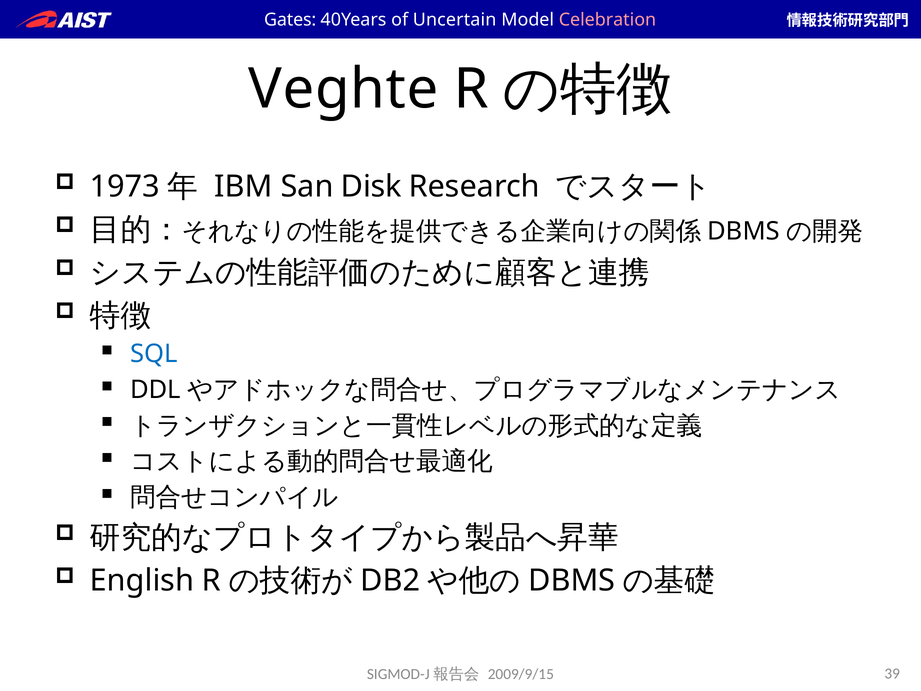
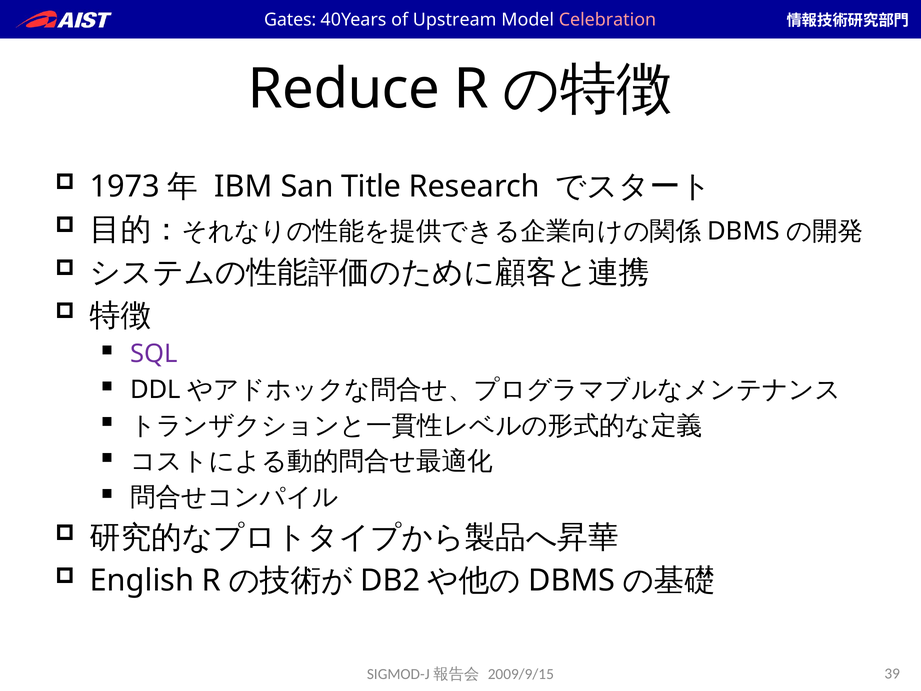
Uncertain: Uncertain -> Upstream
Veghte: Veghte -> Reduce
Disk: Disk -> Title
SQL colour: blue -> purple
